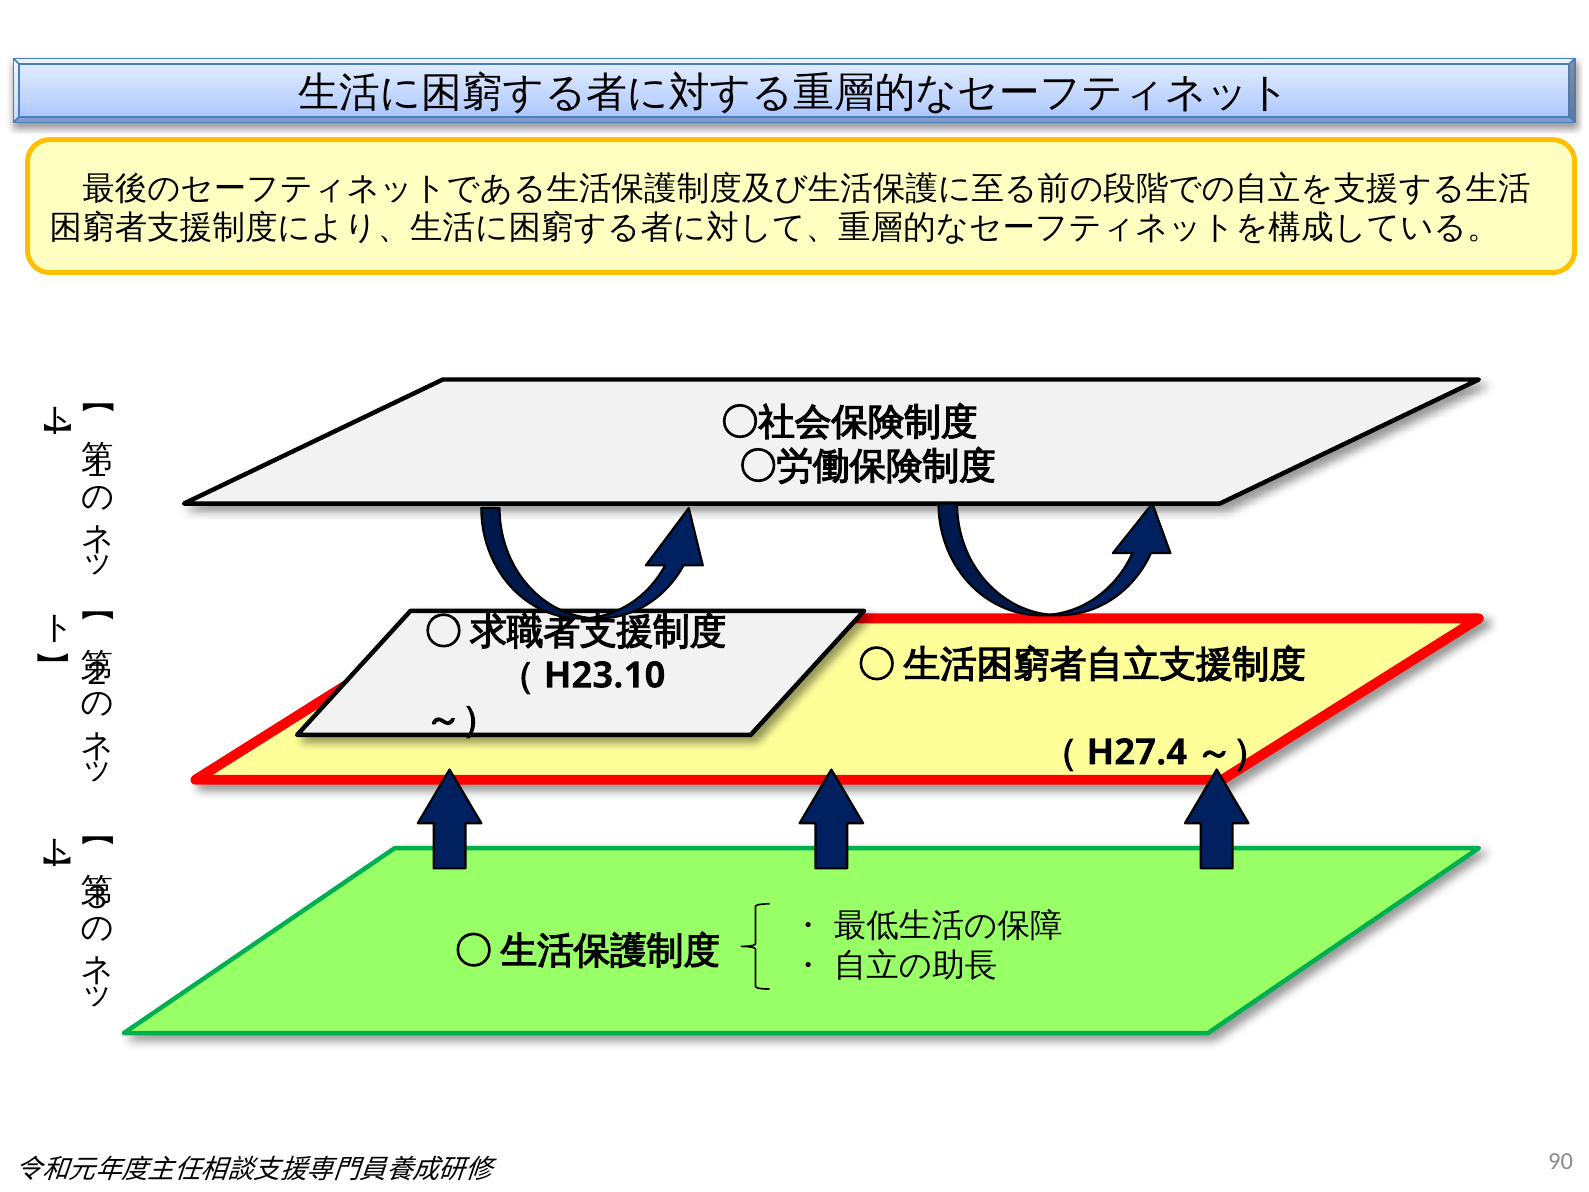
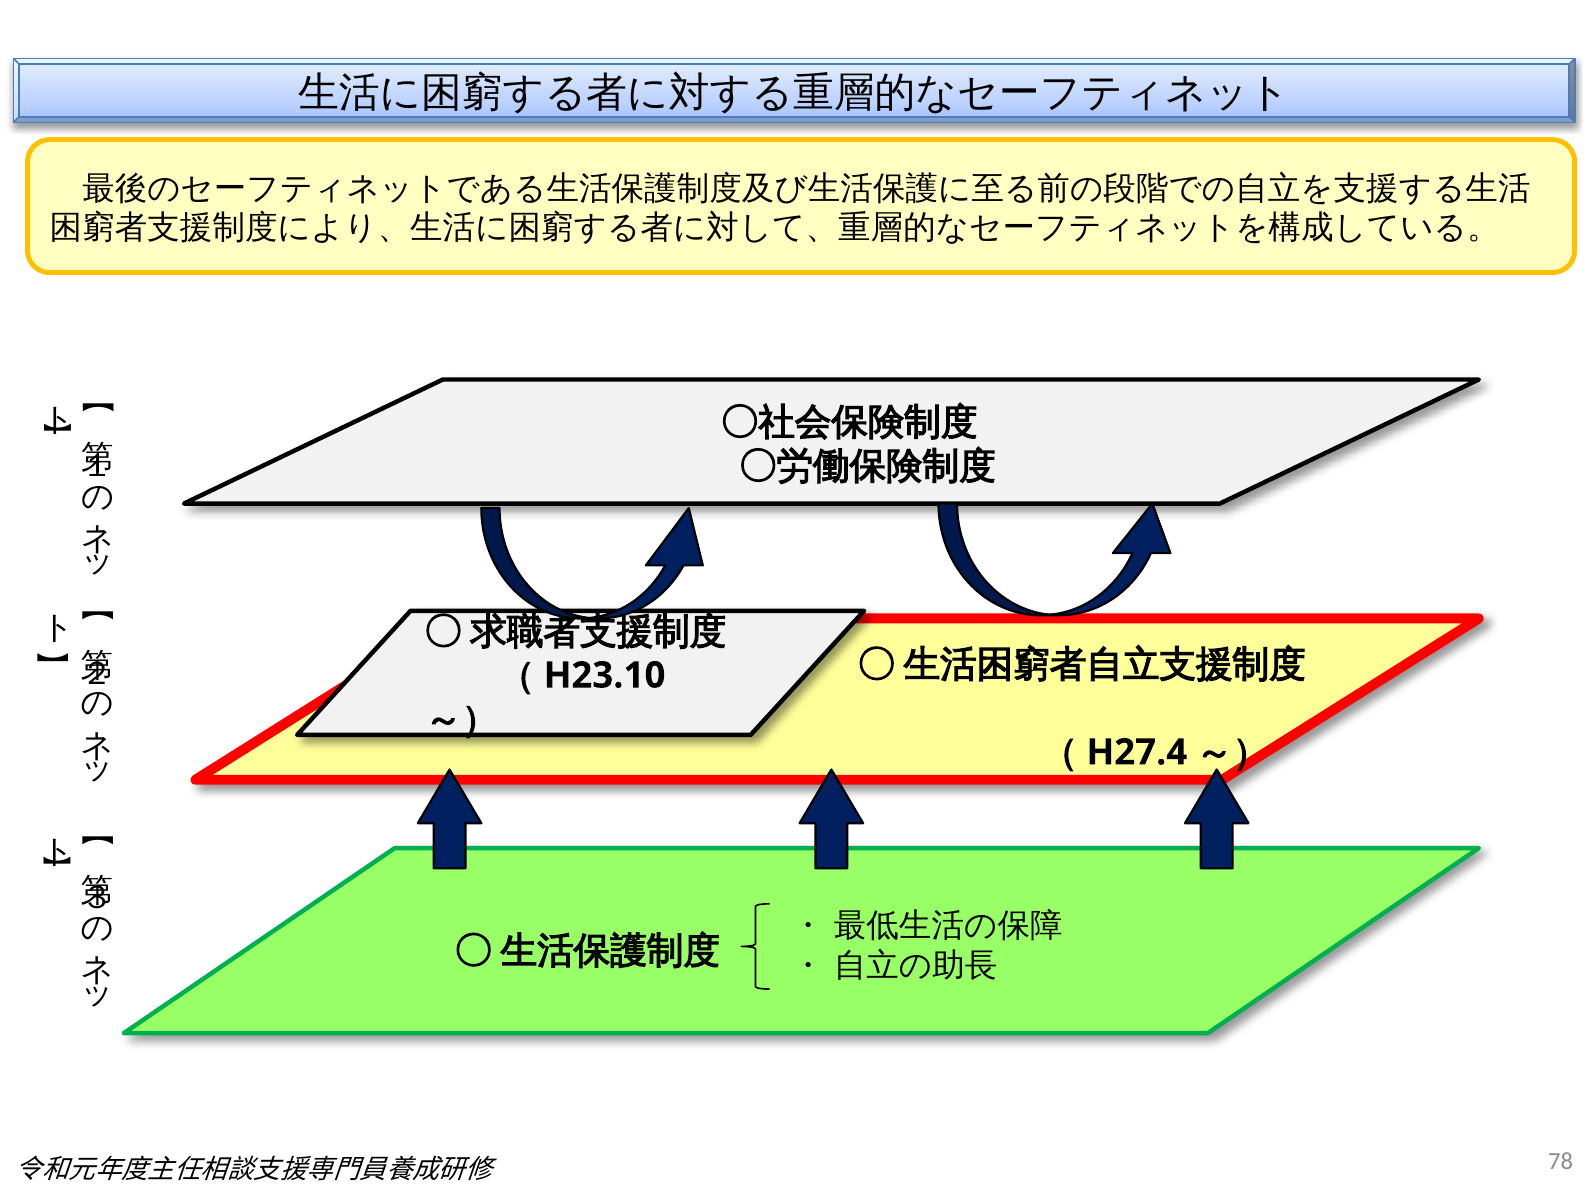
90: 90 -> 78
